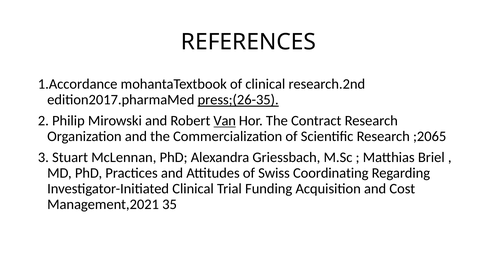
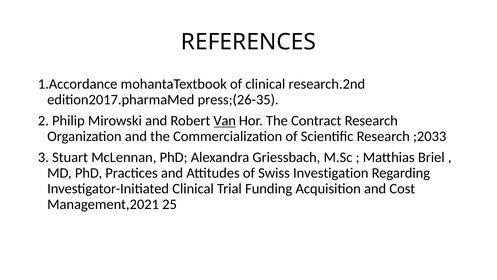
press;(26-35 underline: present -> none
;2065: ;2065 -> ;2033
Coordinating: Coordinating -> Investigation
35: 35 -> 25
